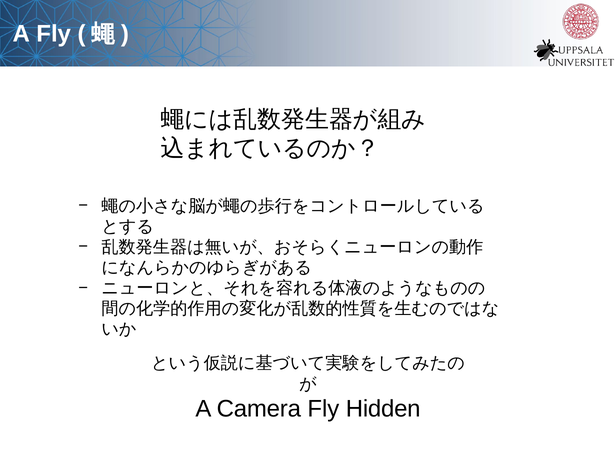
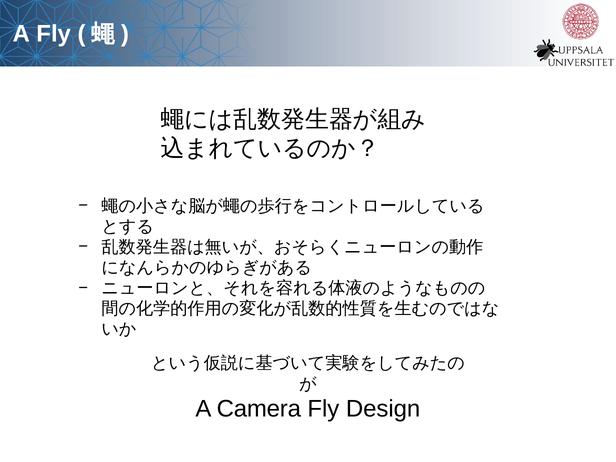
Hidden: Hidden -> Design
